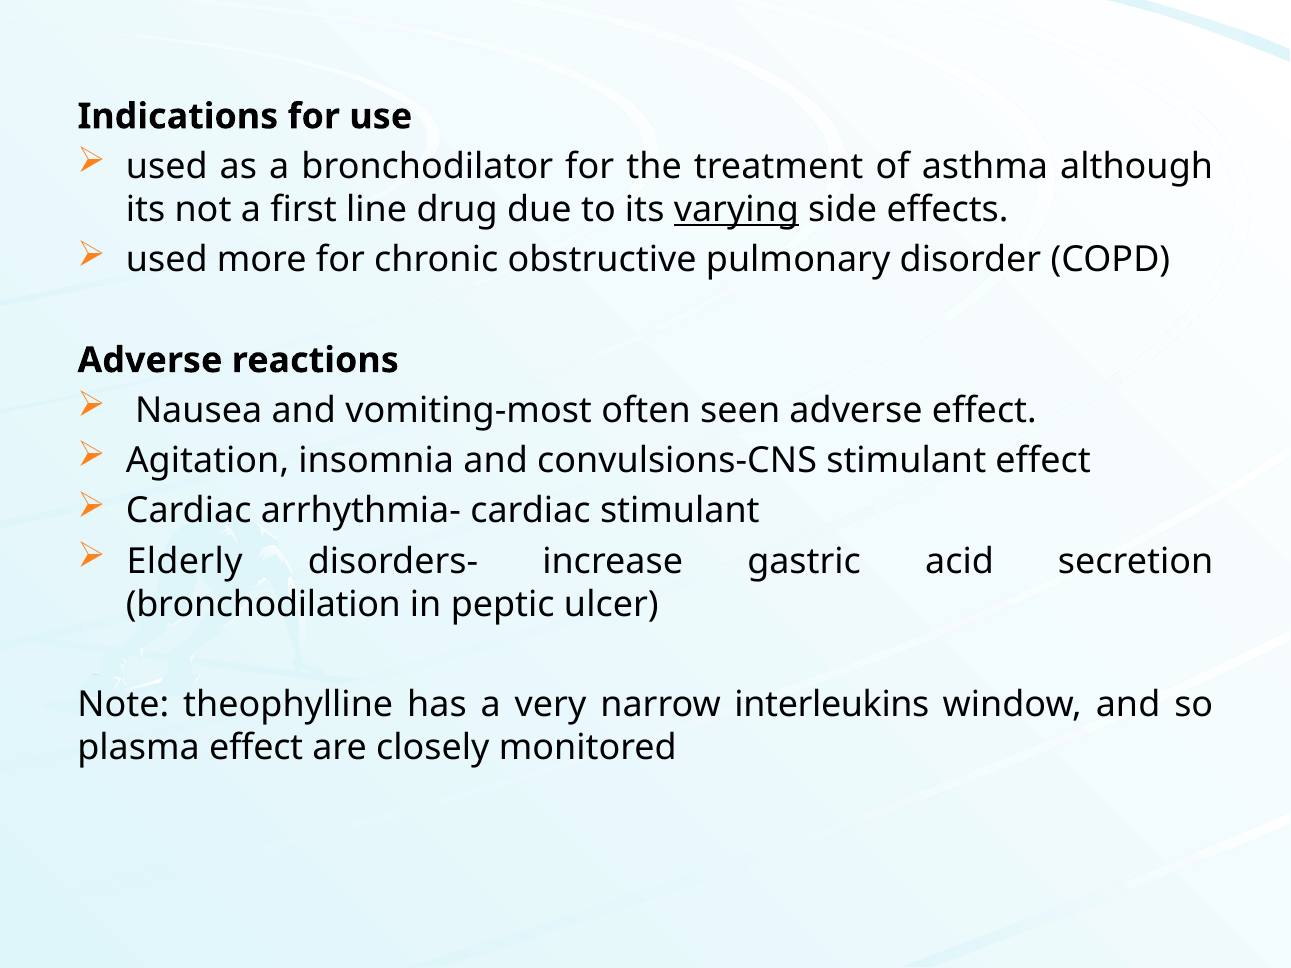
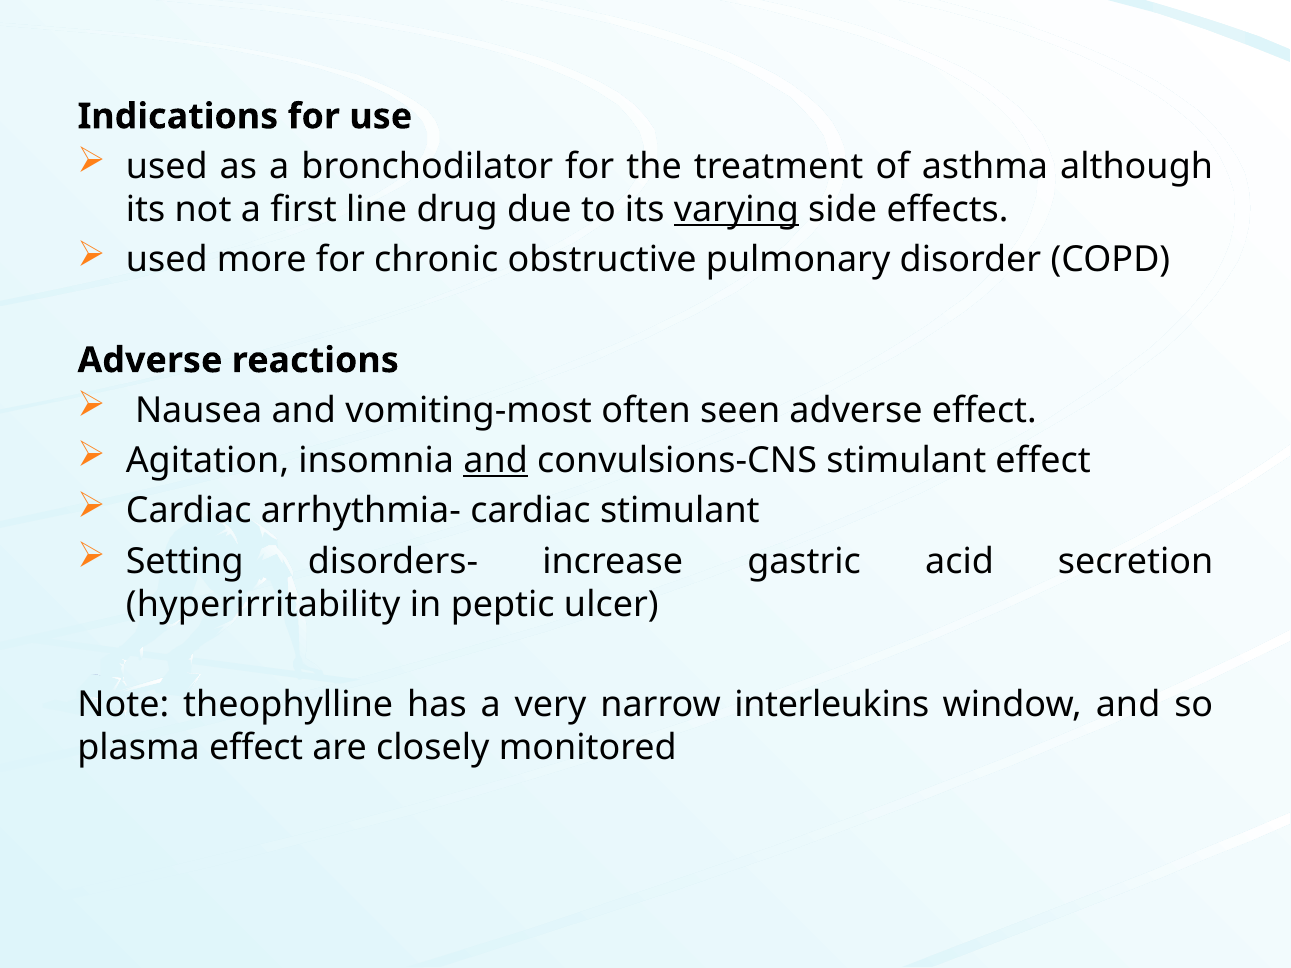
and at (496, 461) underline: none -> present
Elderly: Elderly -> Setting
bronchodilation: bronchodilation -> hyperirritability
